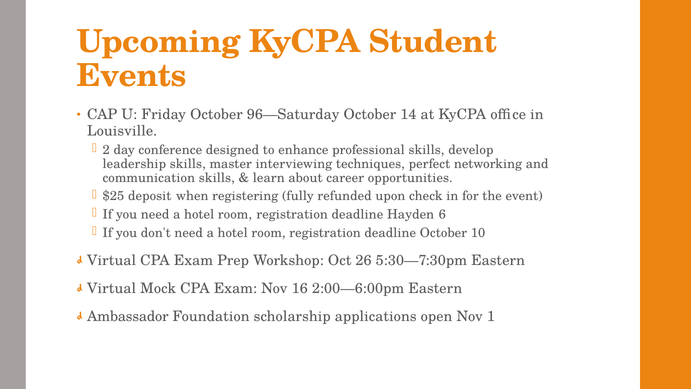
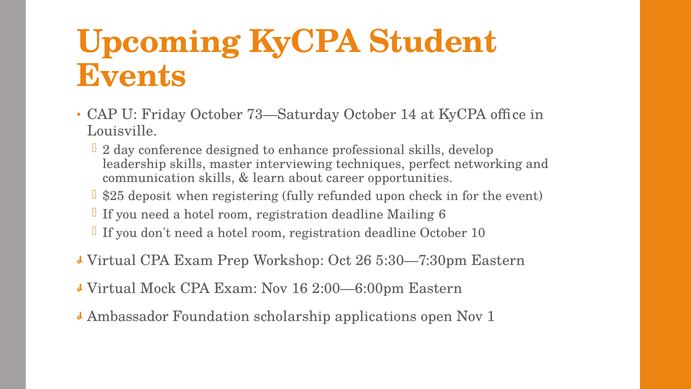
96—Saturday: 96—Saturday -> 73—Saturday
Hayden: Hayden -> Mailing
